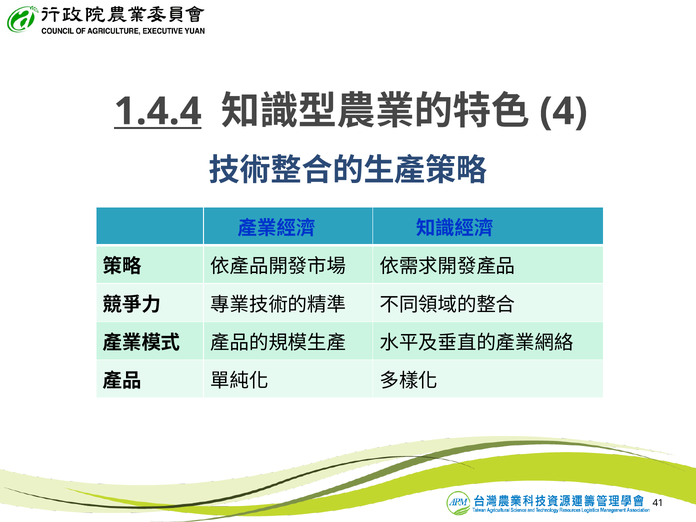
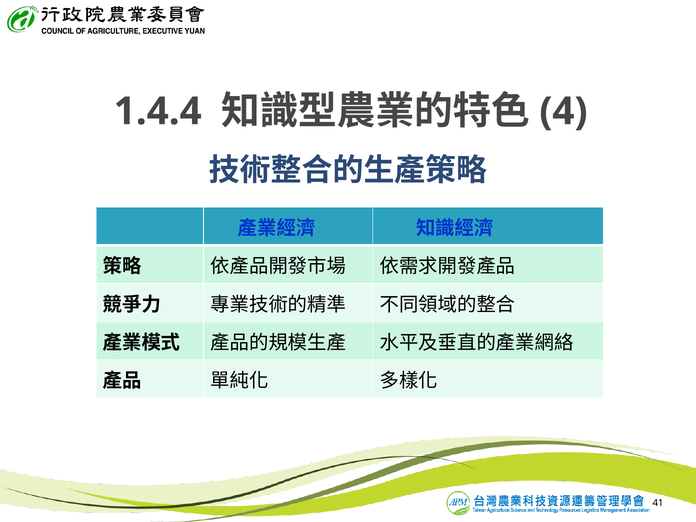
1.4.4 underline: present -> none
